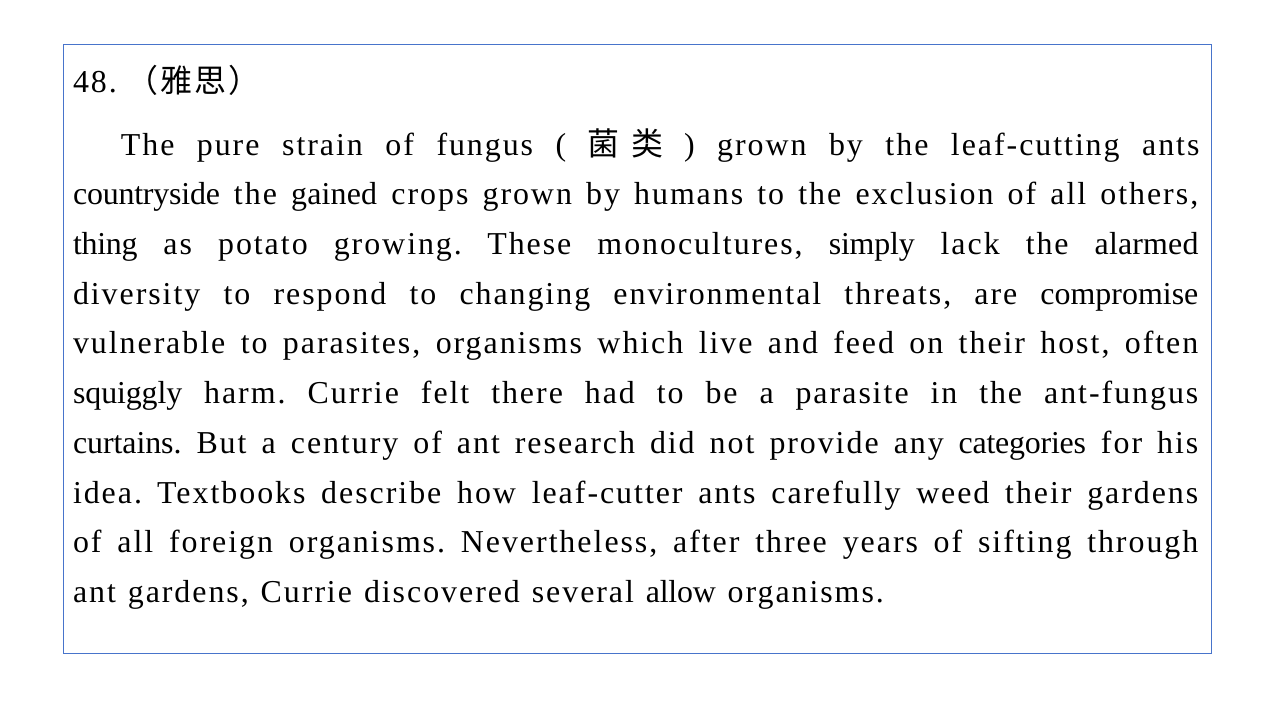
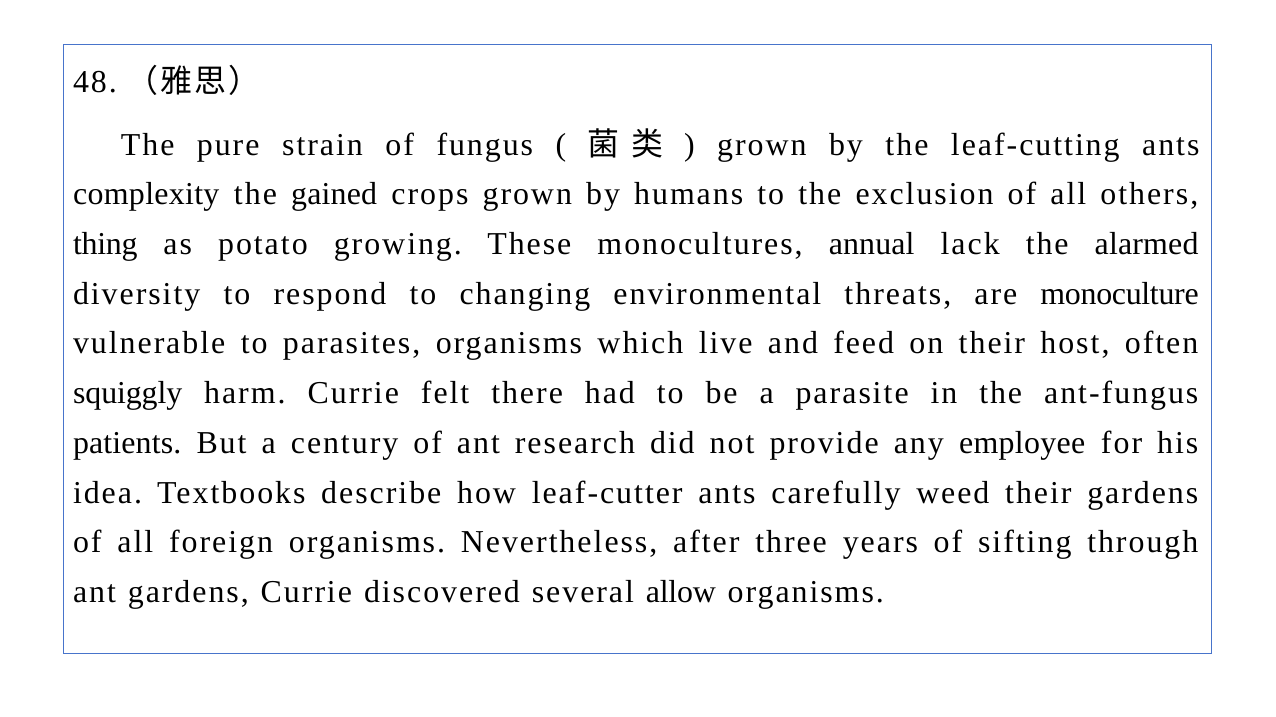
countryside: countryside -> complexity
simply: simply -> annual
compromise: compromise -> monoculture
curtains: curtains -> patients
categories: categories -> employee
